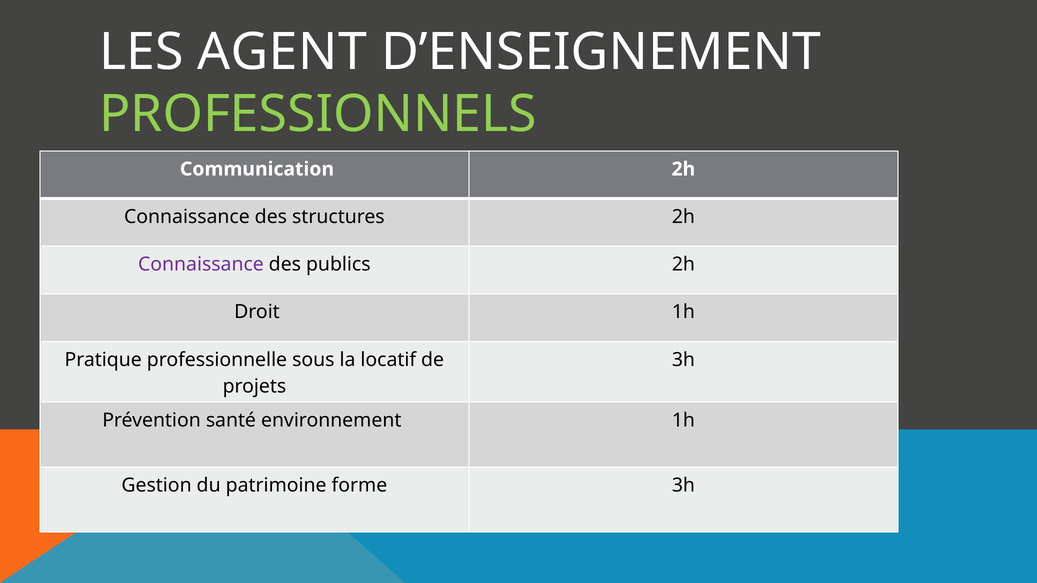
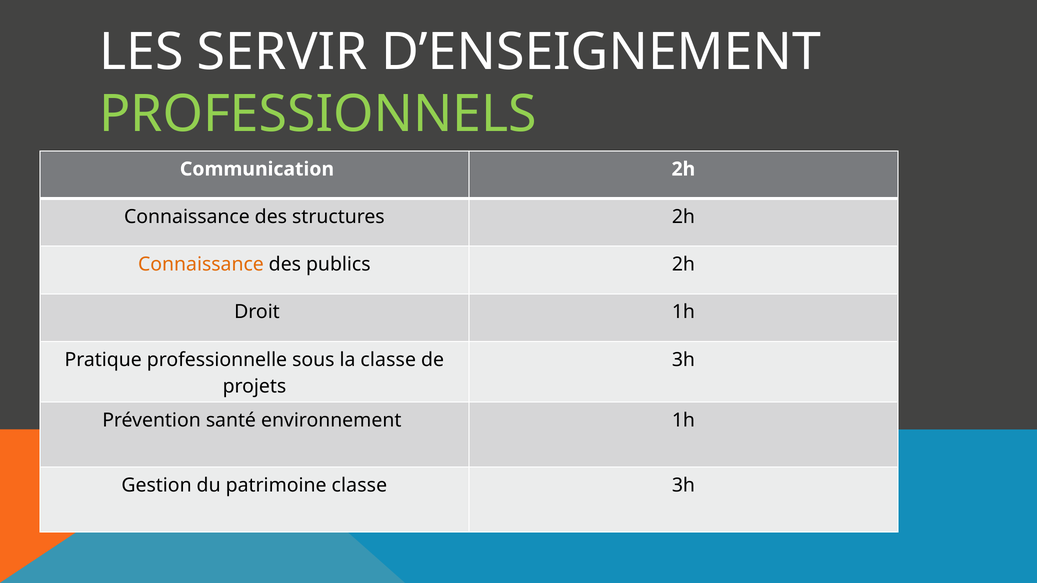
AGENT: AGENT -> SERVIR
Connaissance at (201, 265) colour: purple -> orange
la locatif: locatif -> classe
patrimoine forme: forme -> classe
